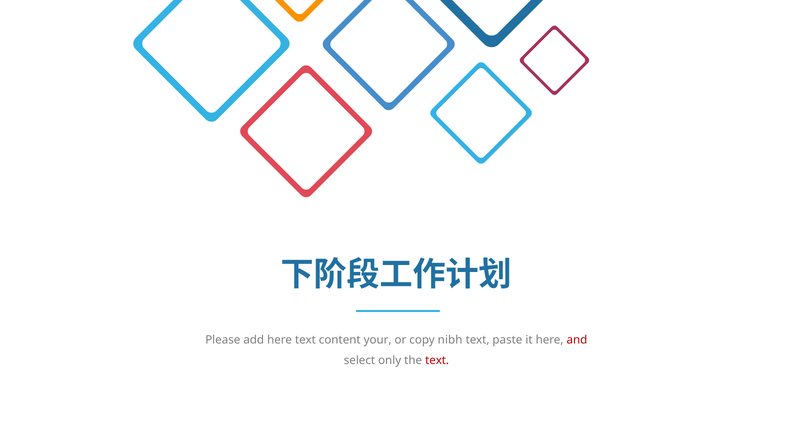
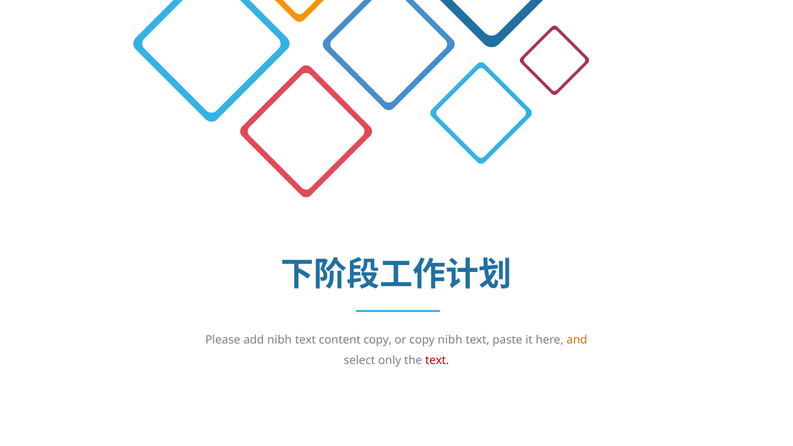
add here: here -> nibh
content your: your -> copy
and colour: red -> orange
